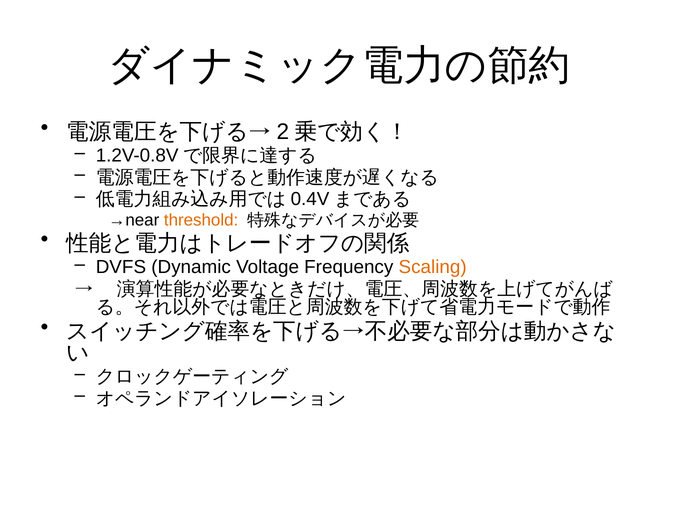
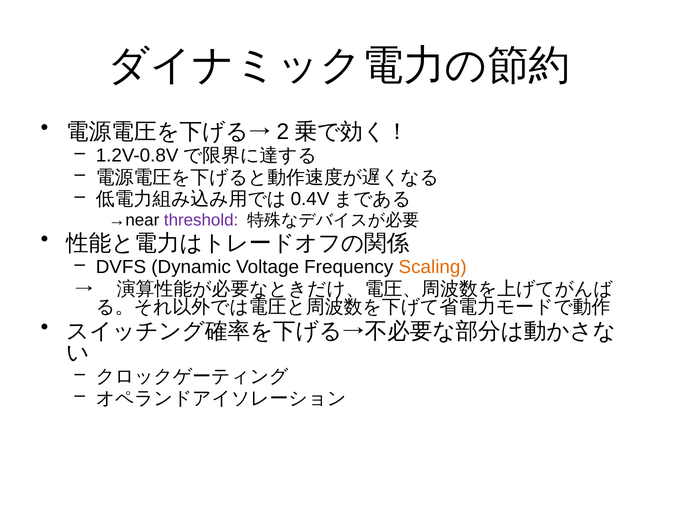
threshold colour: orange -> purple
